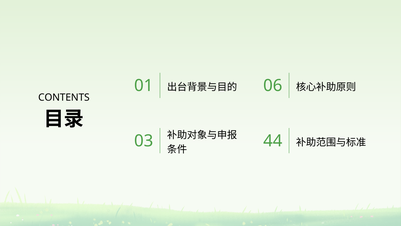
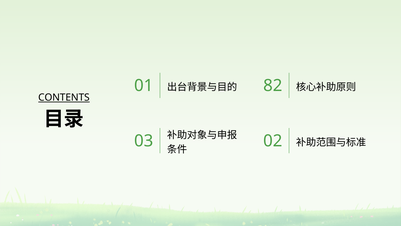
06: 06 -> 82
CONTENTS underline: none -> present
44: 44 -> 02
